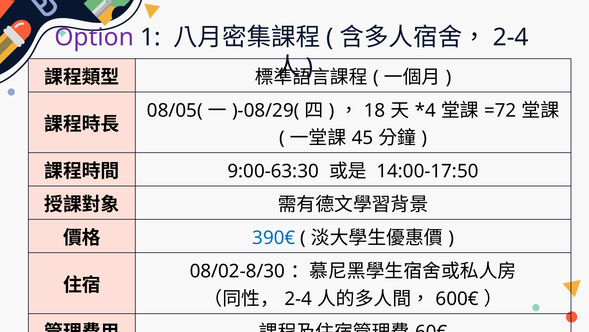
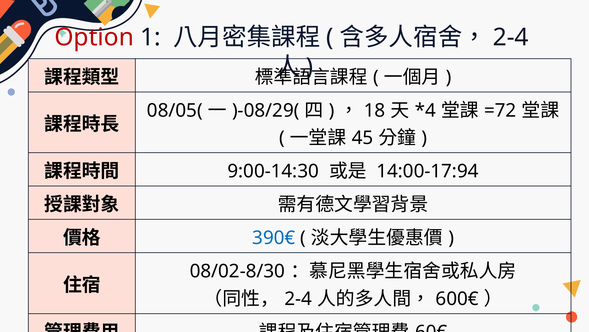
Option colour: purple -> red
9:00-63:30: 9:00-63:30 -> 9:00-14:30
14:00-17:50: 14:00-17:50 -> 14:00-17:94
